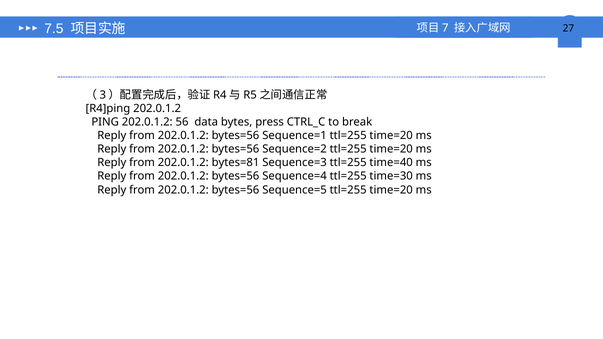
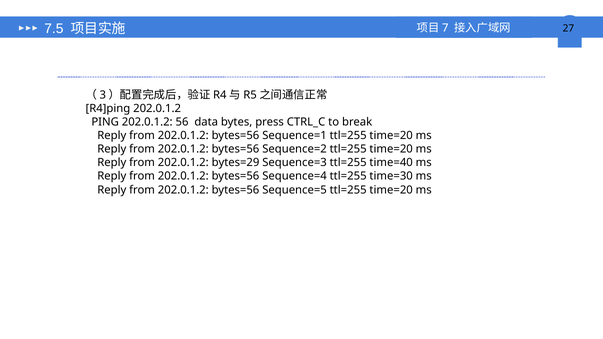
bytes=81: bytes=81 -> bytes=29
